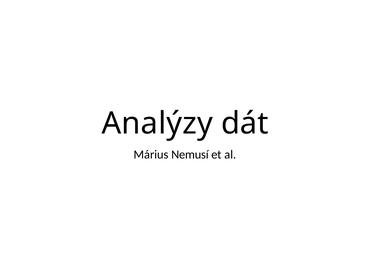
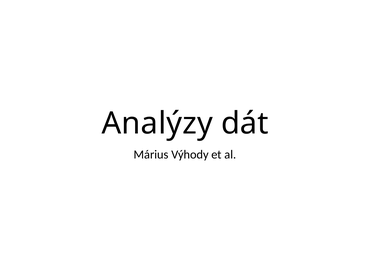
Nemusí: Nemusí -> Výhody
